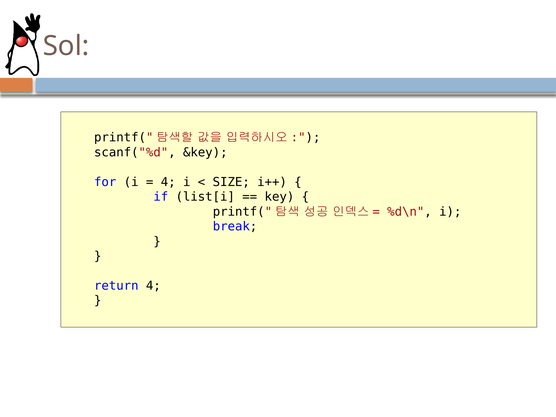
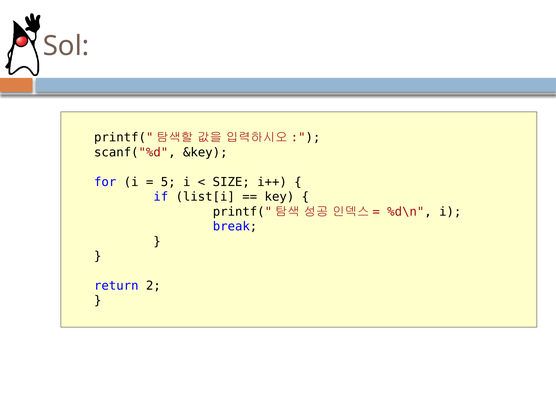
4 at (168, 182): 4 -> 5
return 4: 4 -> 2
